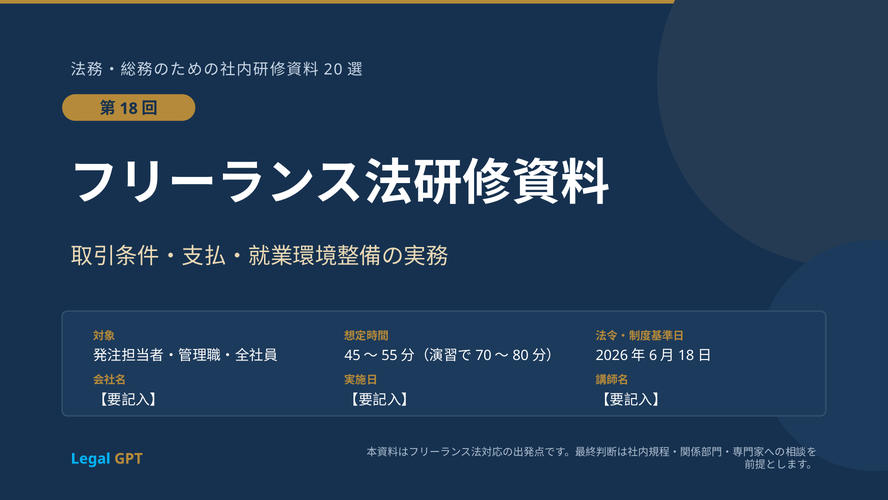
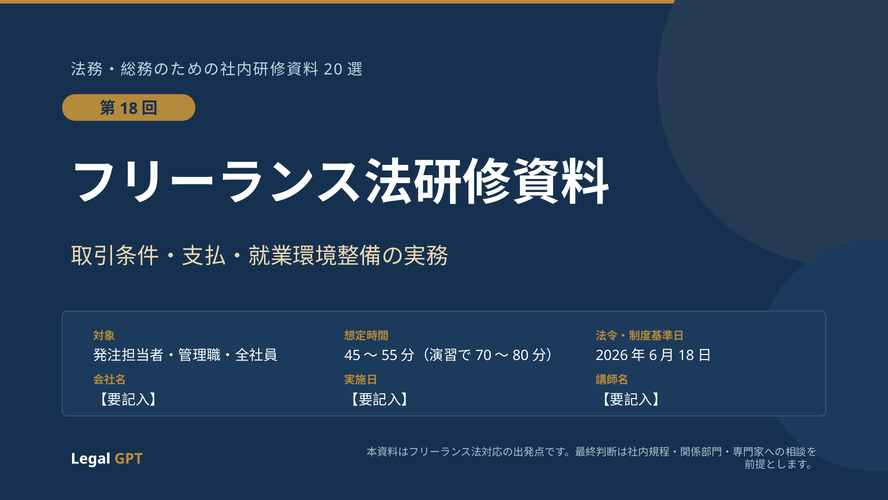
Legal colour: light blue -> white
